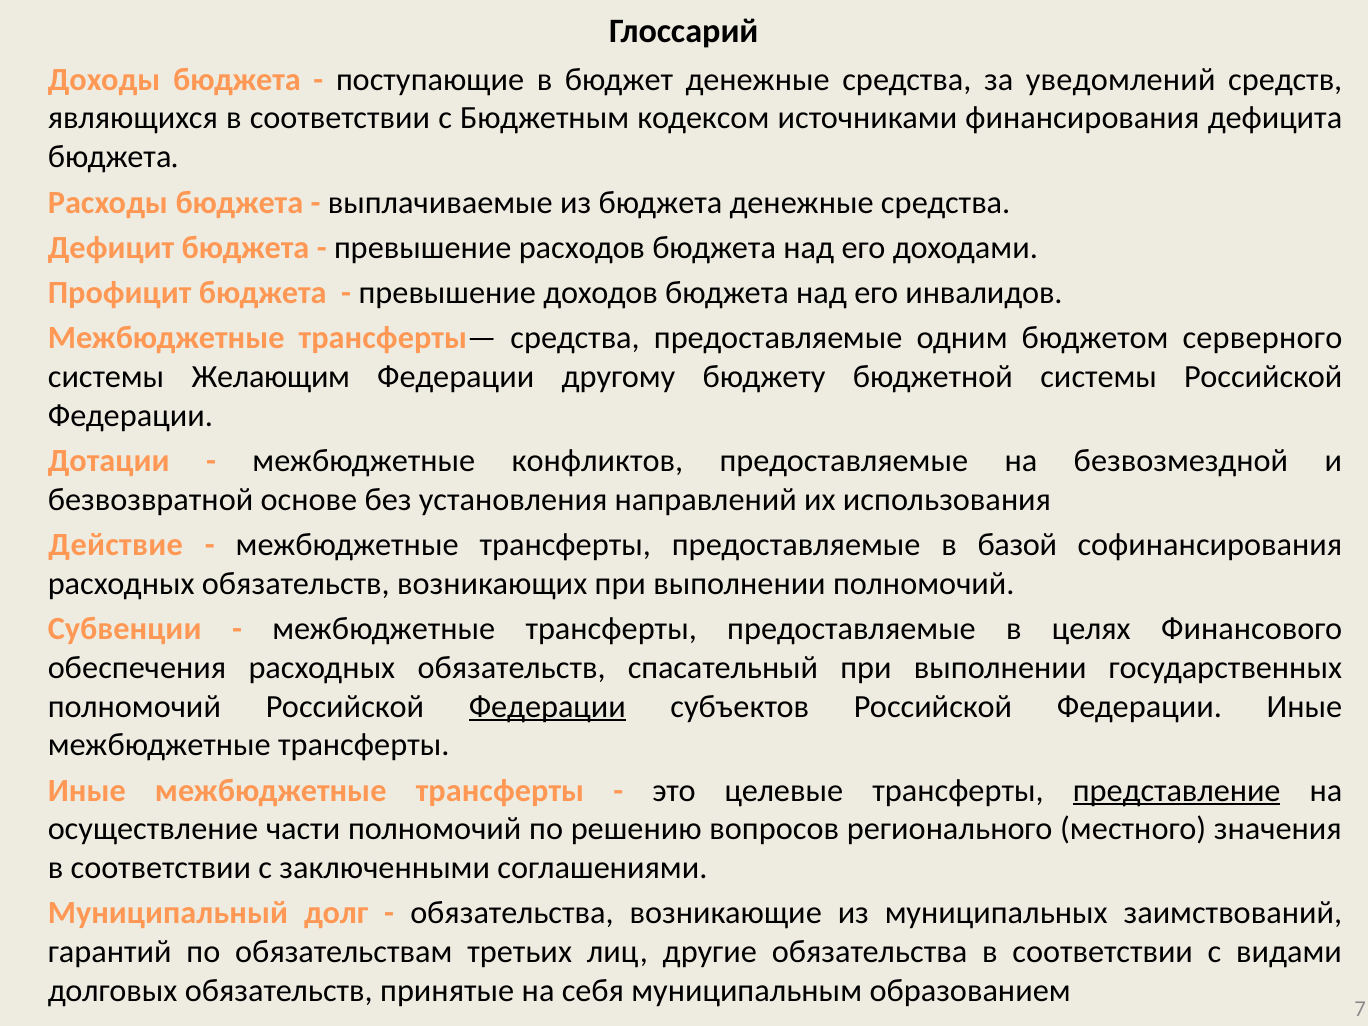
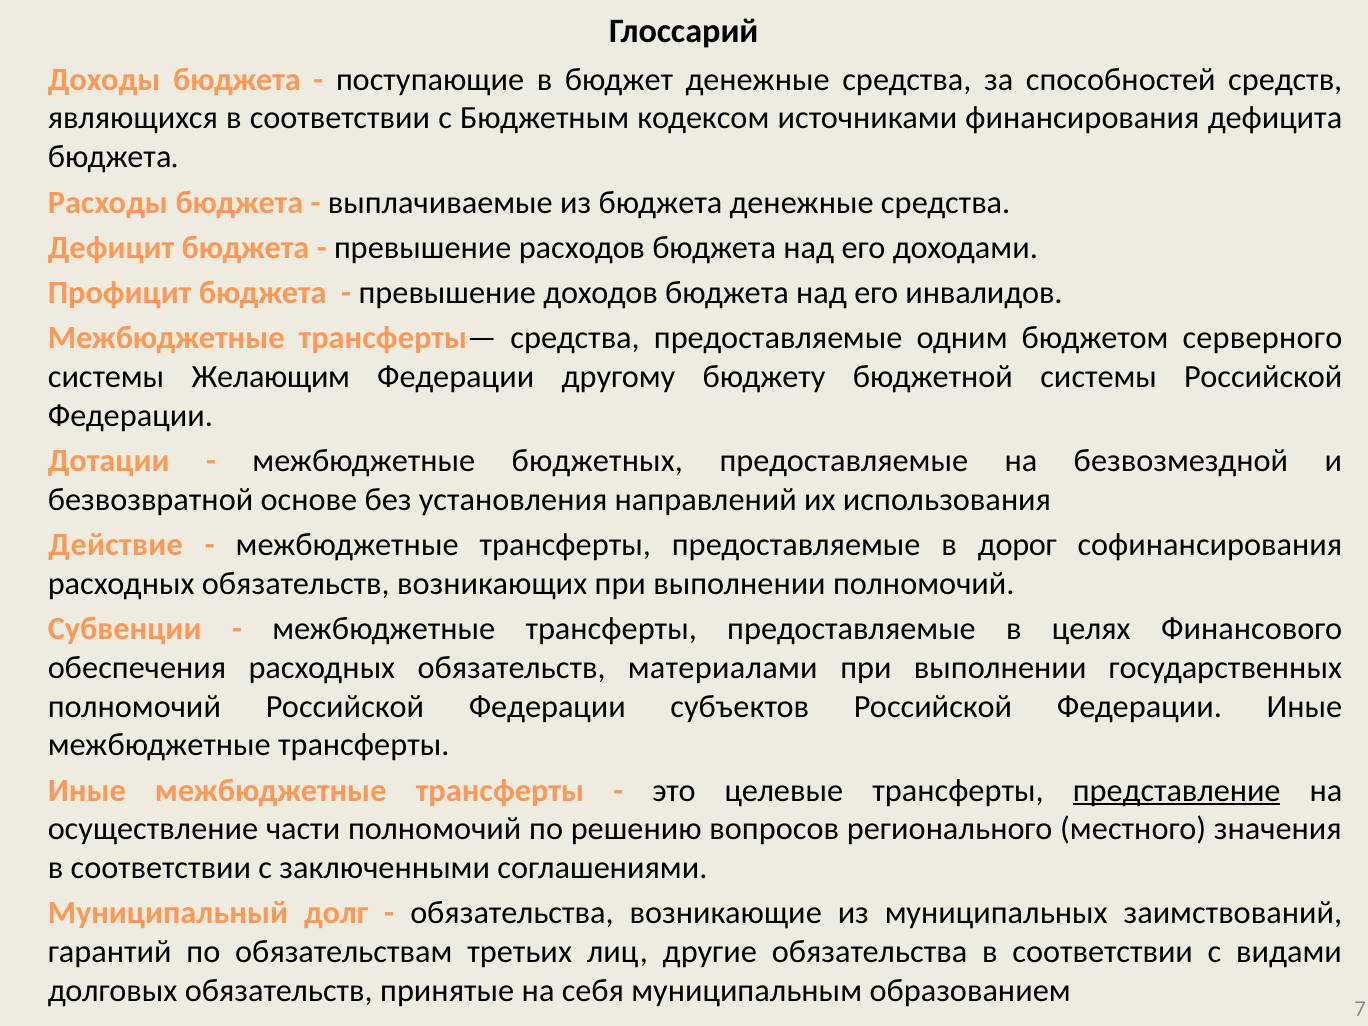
уведомлений: уведомлений -> способностей
конфликтов: конфликтов -> бюджетных
базой: базой -> дорог
спасательный: спасательный -> материалами
Федерации at (547, 706) underline: present -> none
